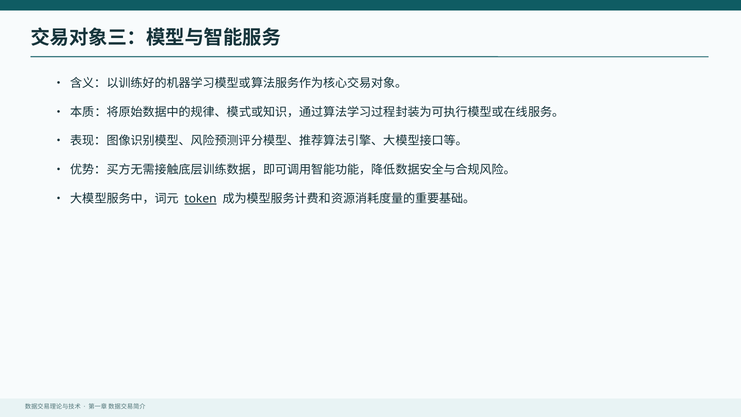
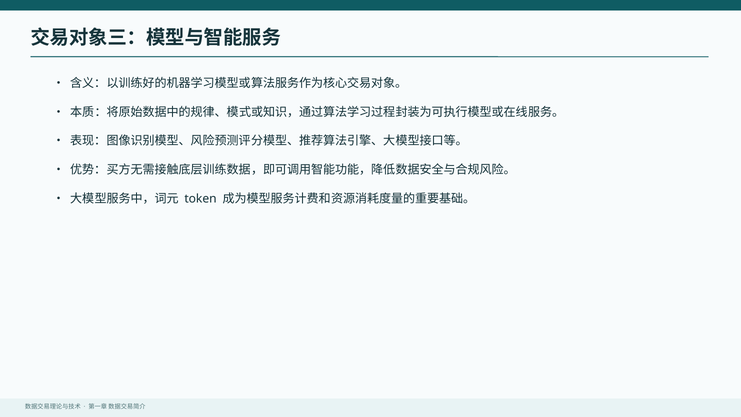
token underline: present -> none
